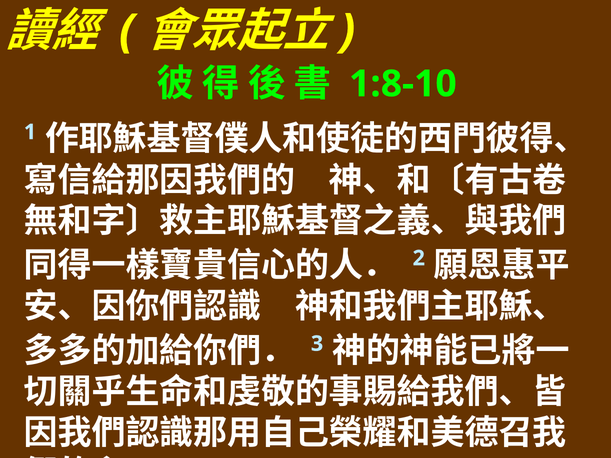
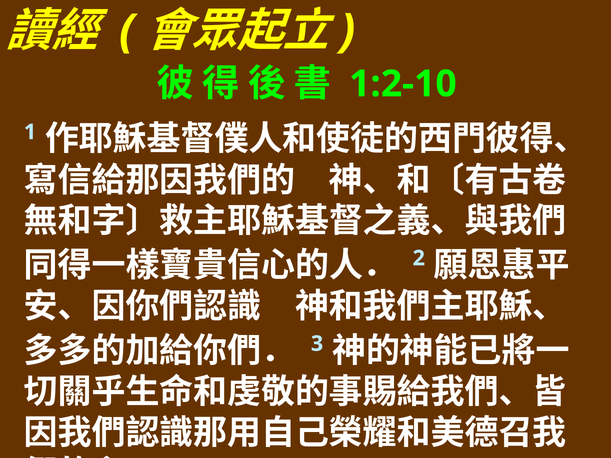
1:8-10: 1:8-10 -> 1:2-10
